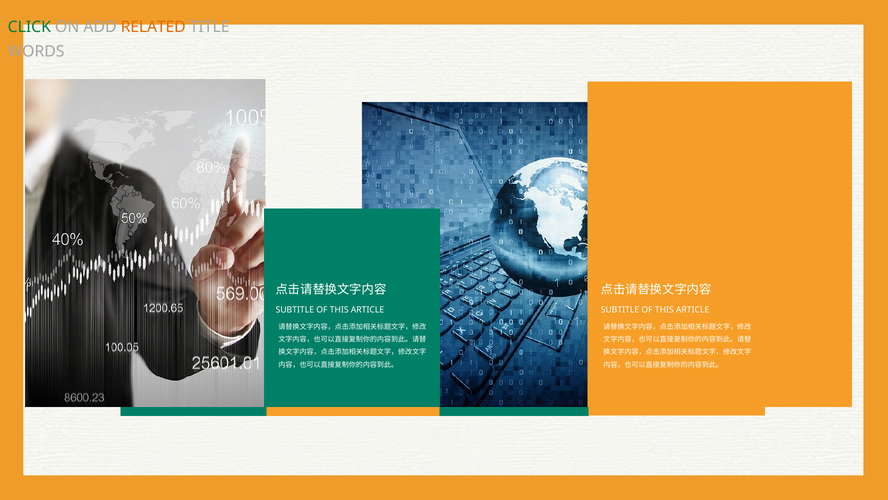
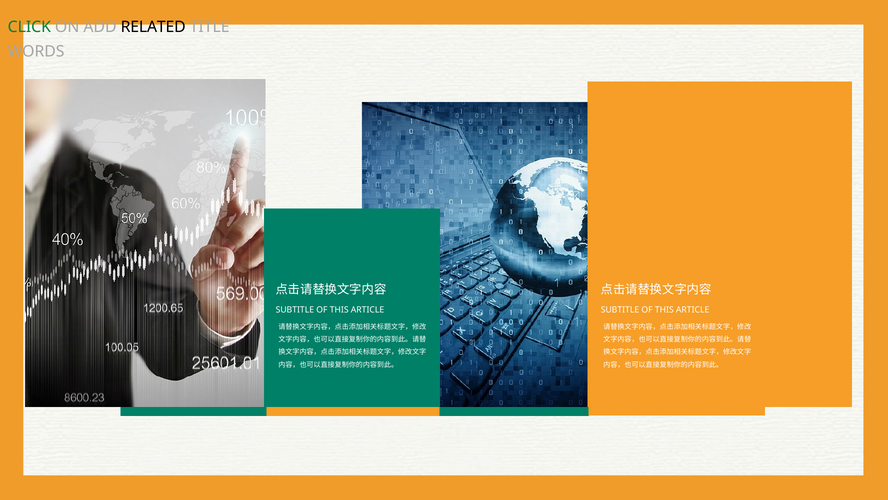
RELATED colour: orange -> black
